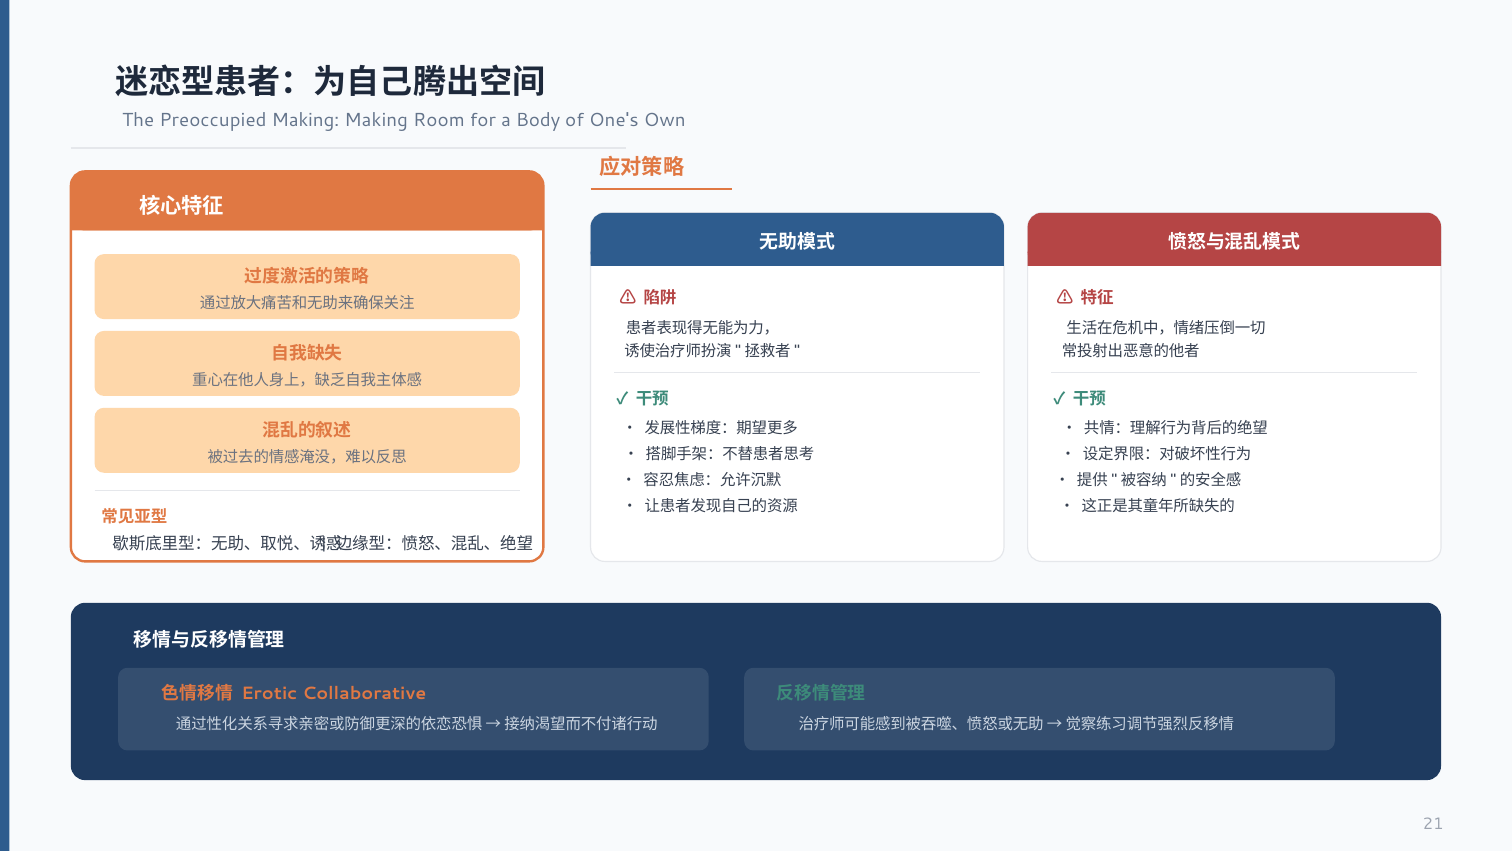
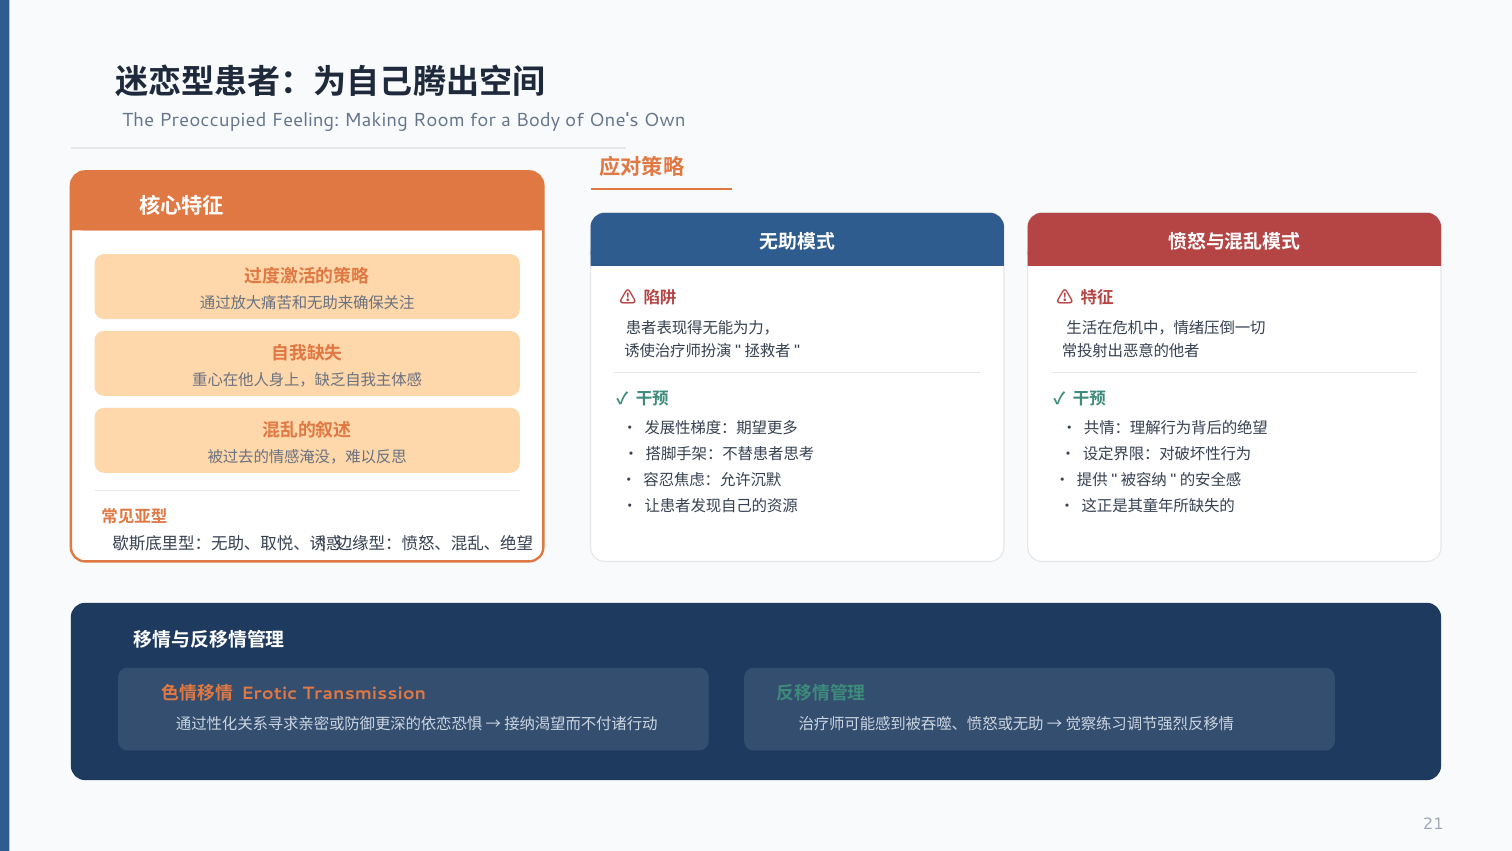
Preoccupied Making: Making -> Feeling
Collaborative: Collaborative -> Transmission
